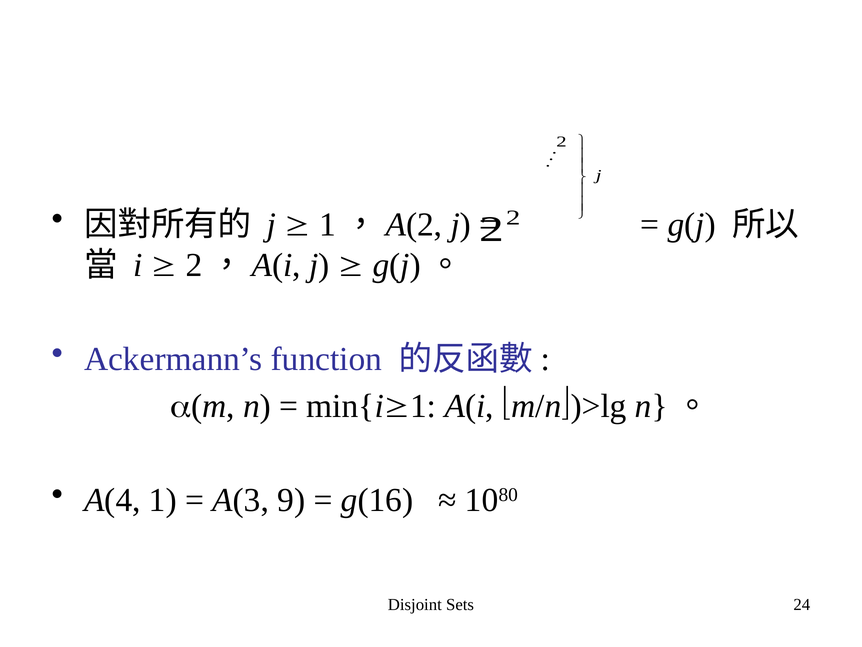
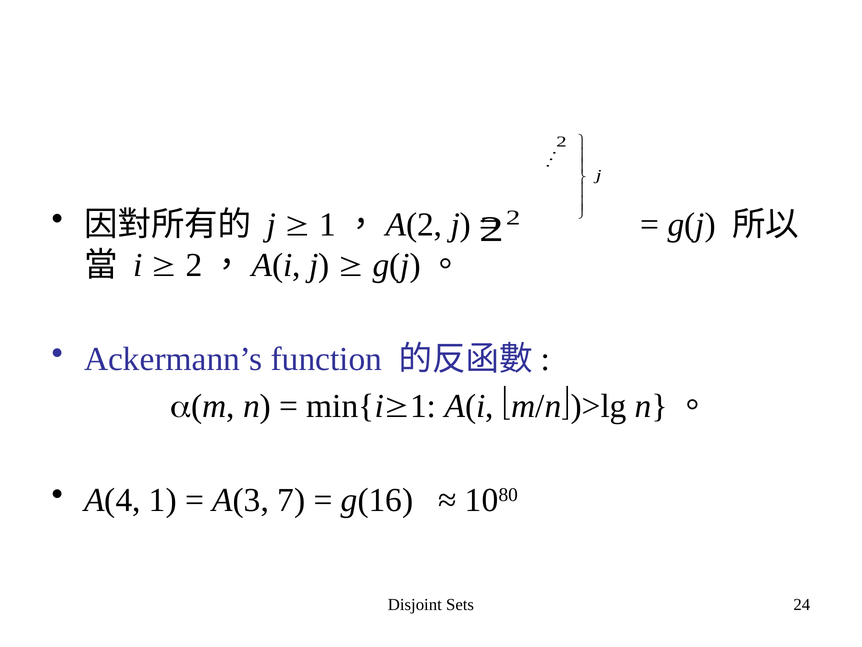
9: 9 -> 7
